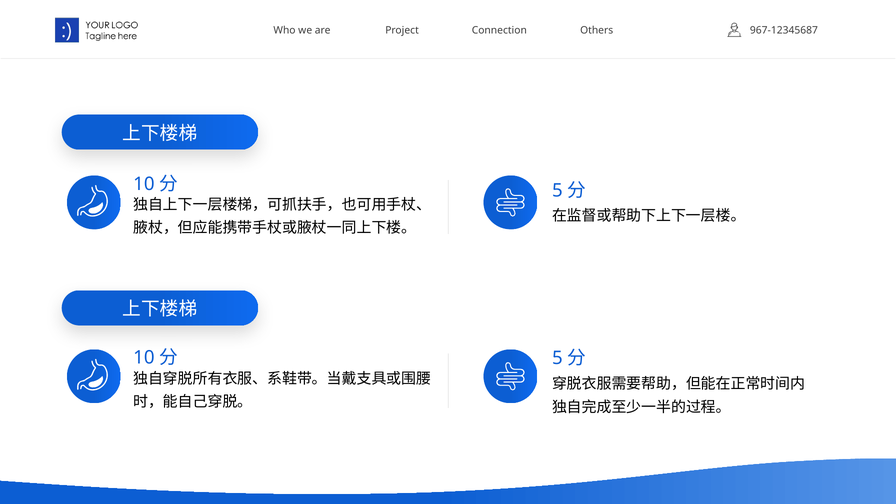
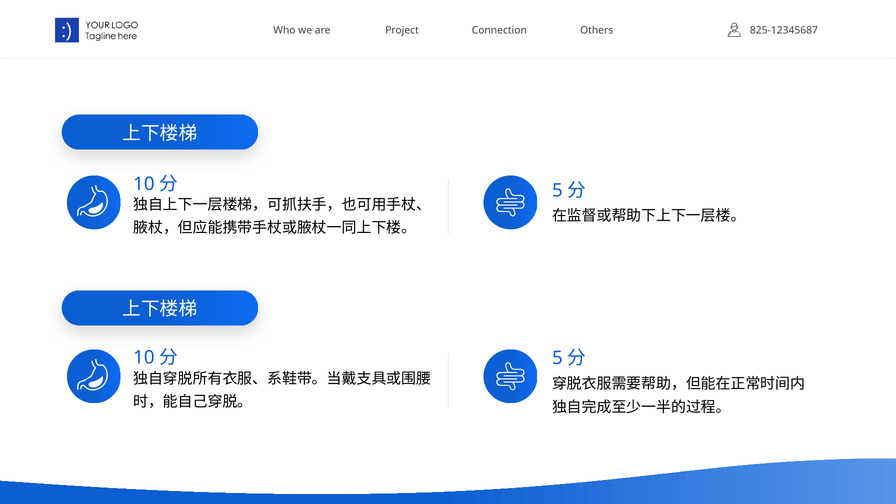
967-12345687: 967-12345687 -> 825-12345687
